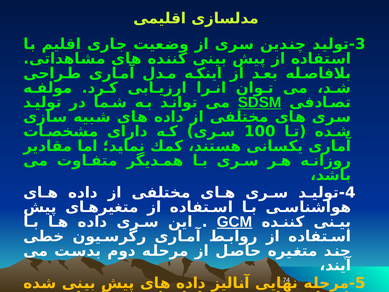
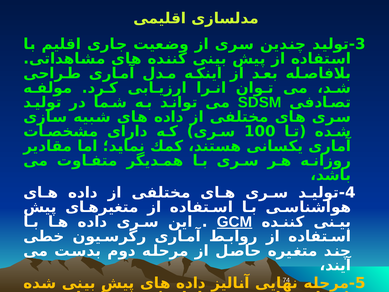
SDSM underline: present -> none
